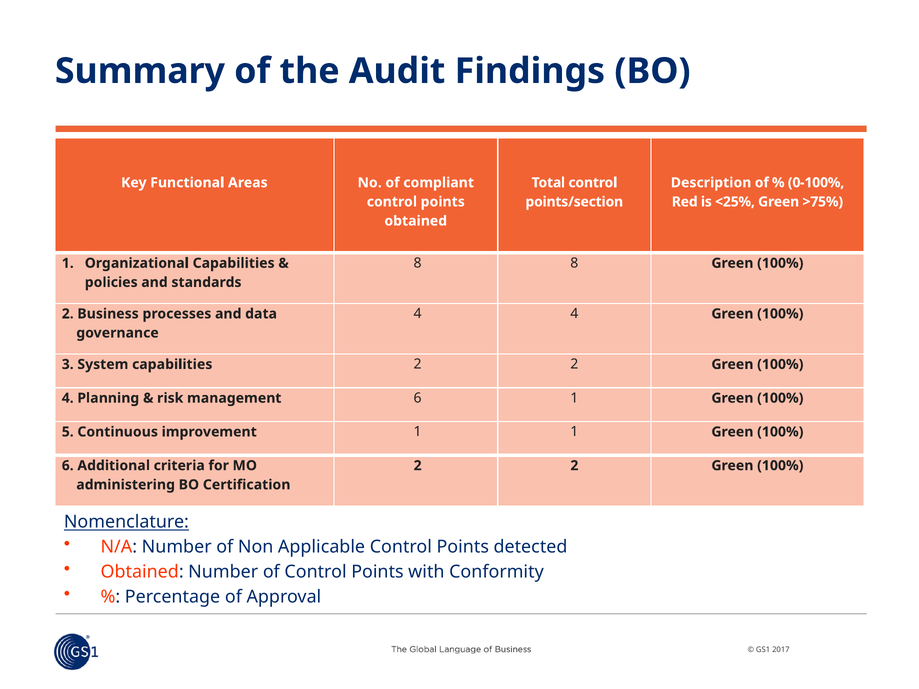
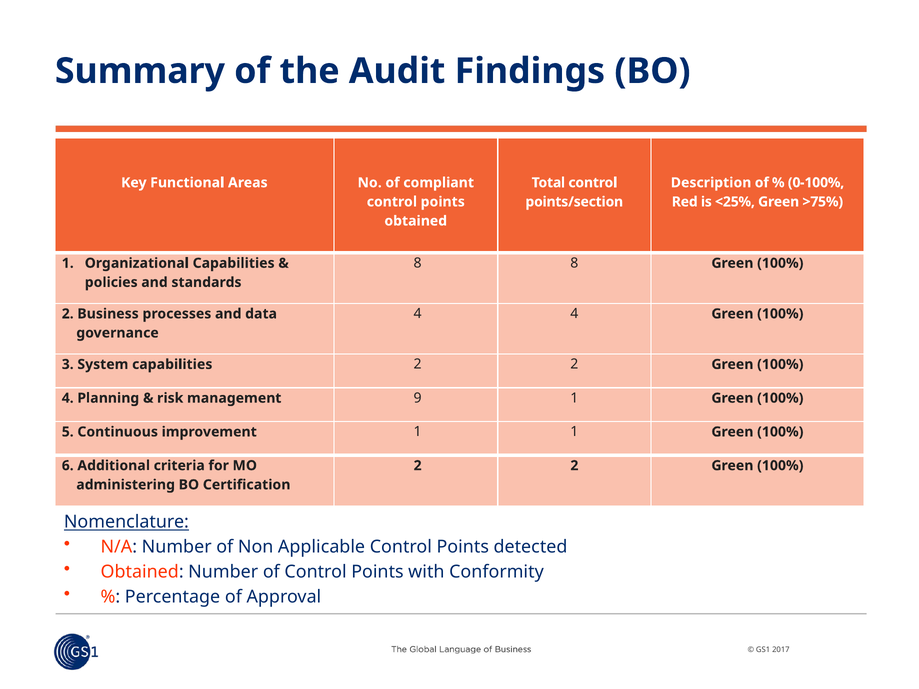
management 6: 6 -> 9
